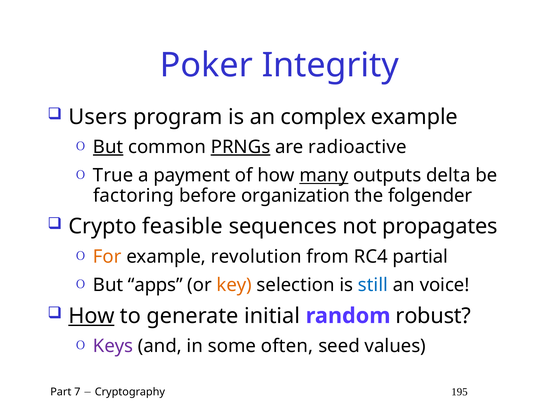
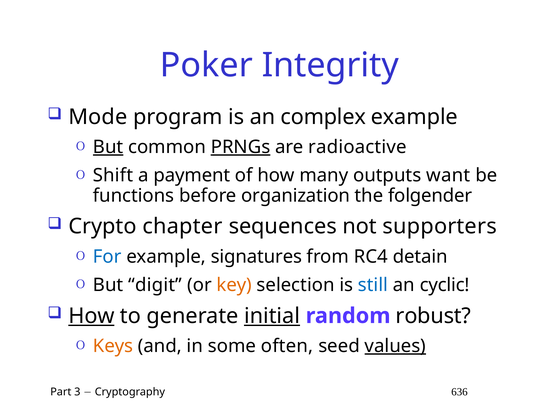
Users: Users -> Mode
True: True -> Shift
many underline: present -> none
delta: delta -> want
factoring: factoring -> functions
feasible: feasible -> chapter
propagates: propagates -> supporters
For colour: orange -> blue
revolution: revolution -> signatures
partial: partial -> detain
apps: apps -> digit
voice: voice -> cyclic
initial underline: none -> present
Keys colour: purple -> orange
values underline: none -> present
7: 7 -> 3
195: 195 -> 636
